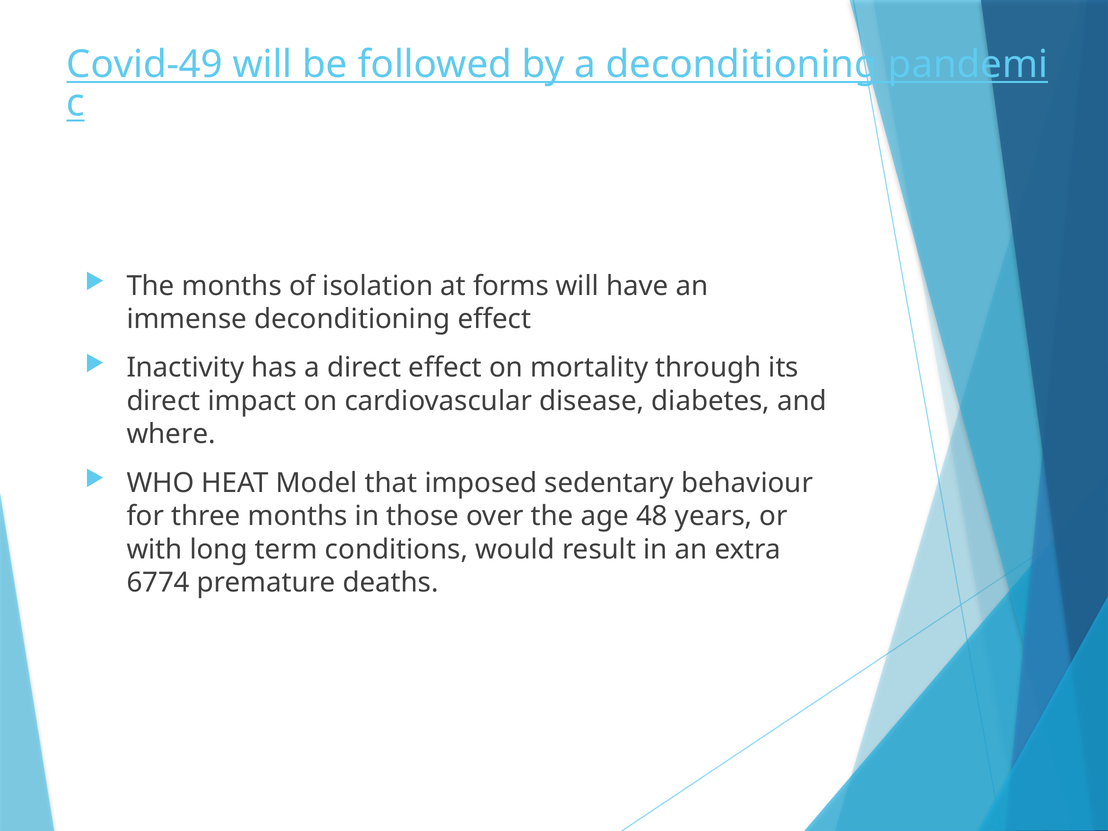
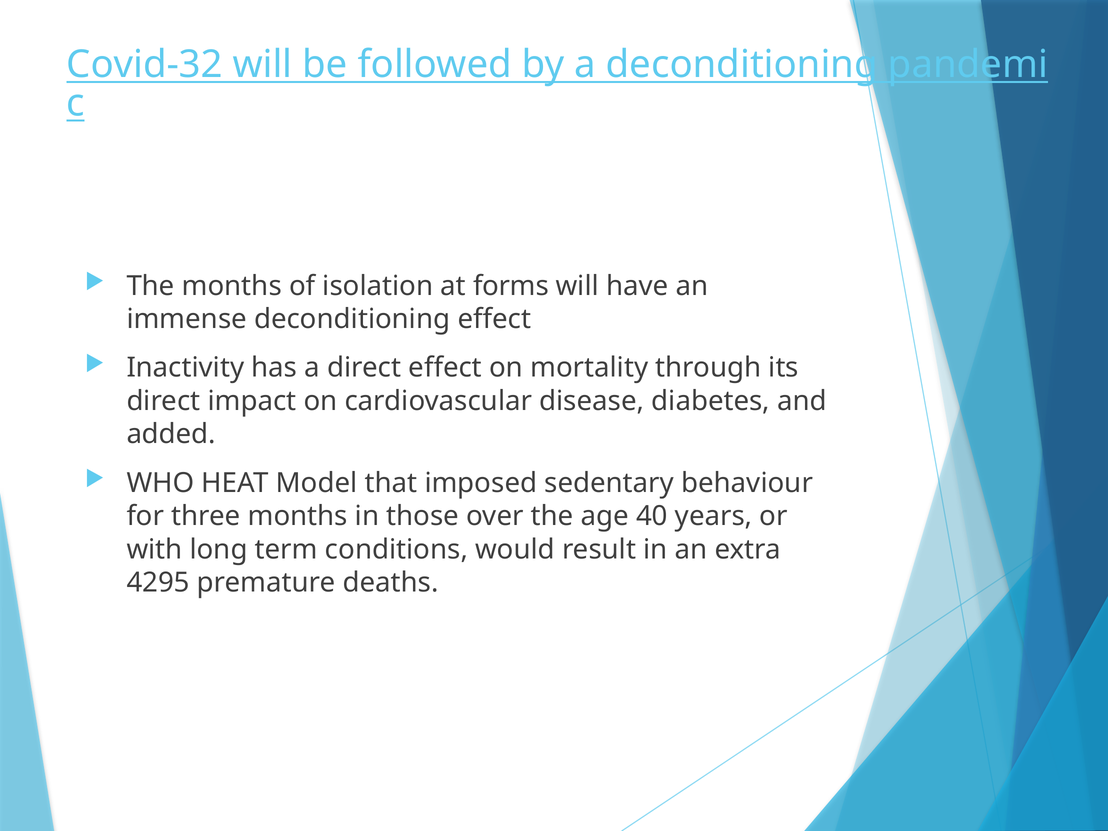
Covid-49: Covid-49 -> Covid-32
where: where -> added
48: 48 -> 40
6774: 6774 -> 4295
